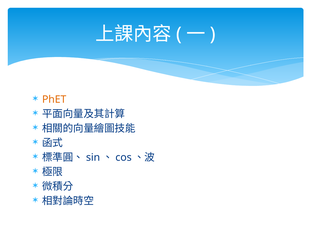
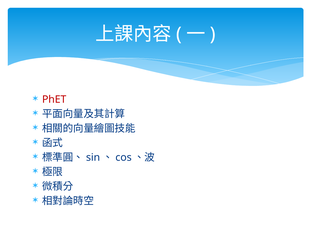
PhET colour: orange -> red
